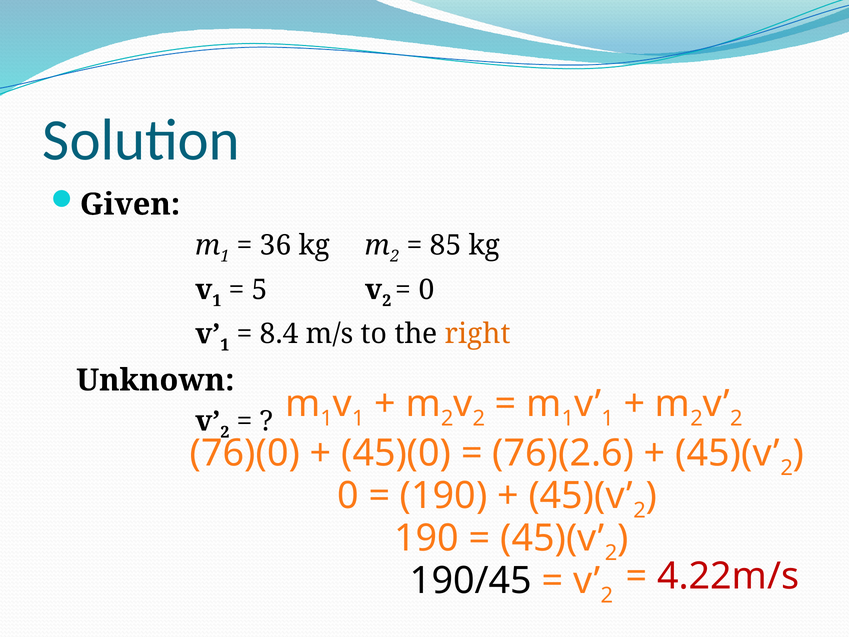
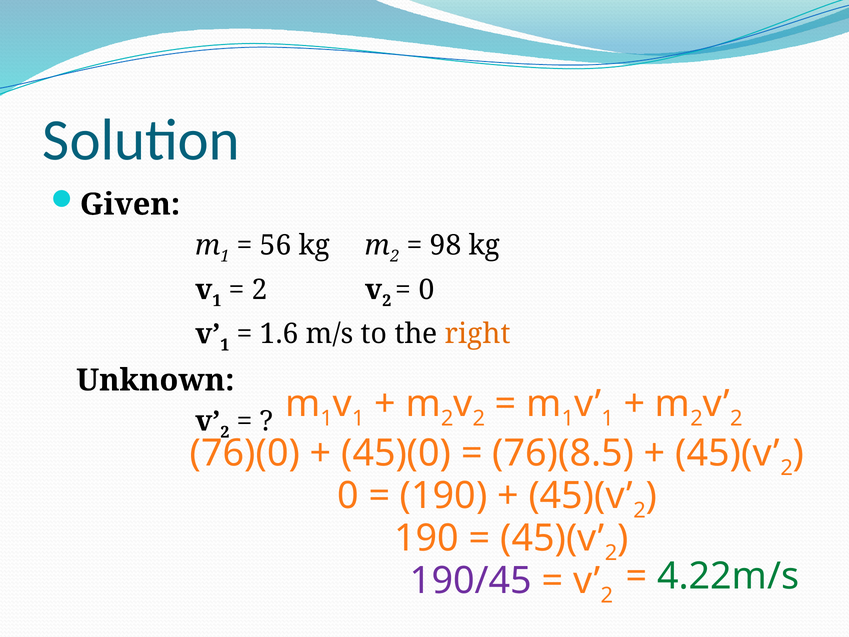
36: 36 -> 56
85: 85 -> 98
5 at (260, 290): 5 -> 2
8.4: 8.4 -> 1.6
76)(2.6: 76)(2.6 -> 76)(8.5
190/45 colour: black -> purple
4.22m/s colour: red -> green
